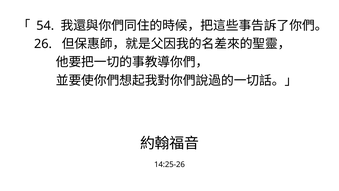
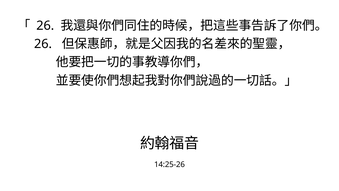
54 at (45, 26): 54 -> 26
